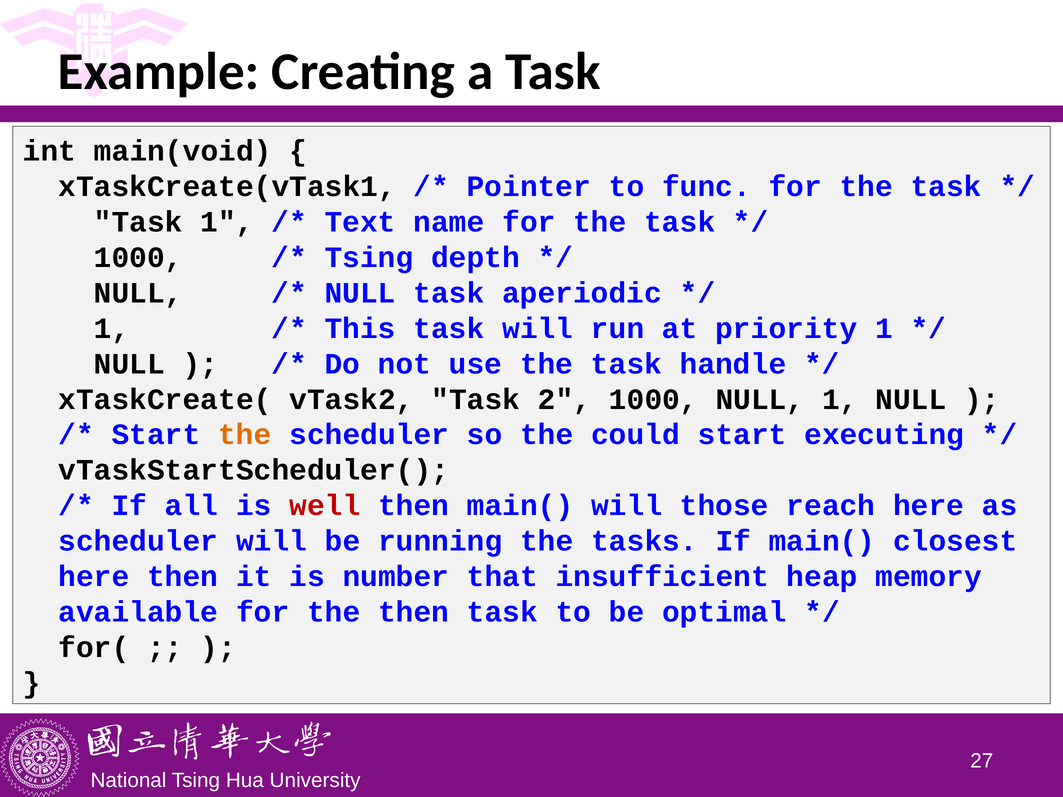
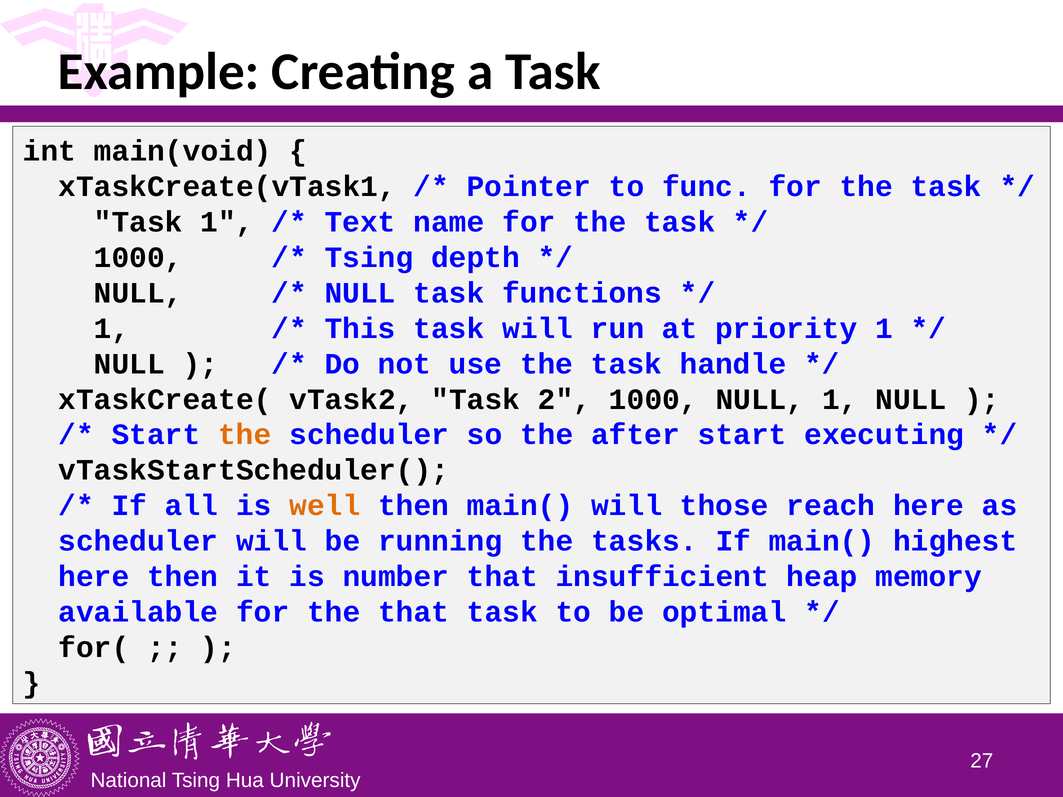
aperiodic: aperiodic -> functions
could: could -> after
well colour: red -> orange
closest: closest -> highest
the then: then -> that
